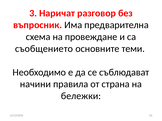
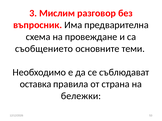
Наричат: Наричат -> Мислим
начини: начини -> оставка
